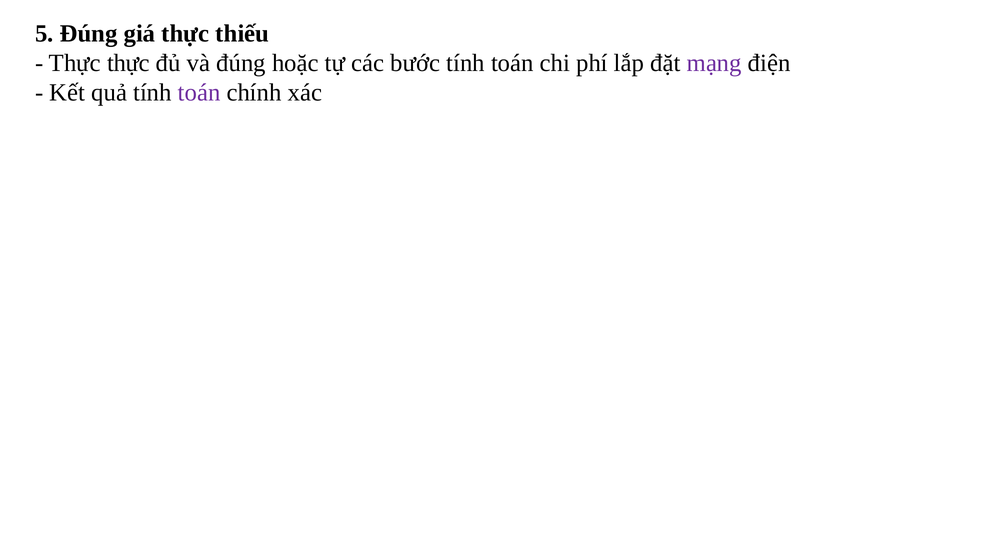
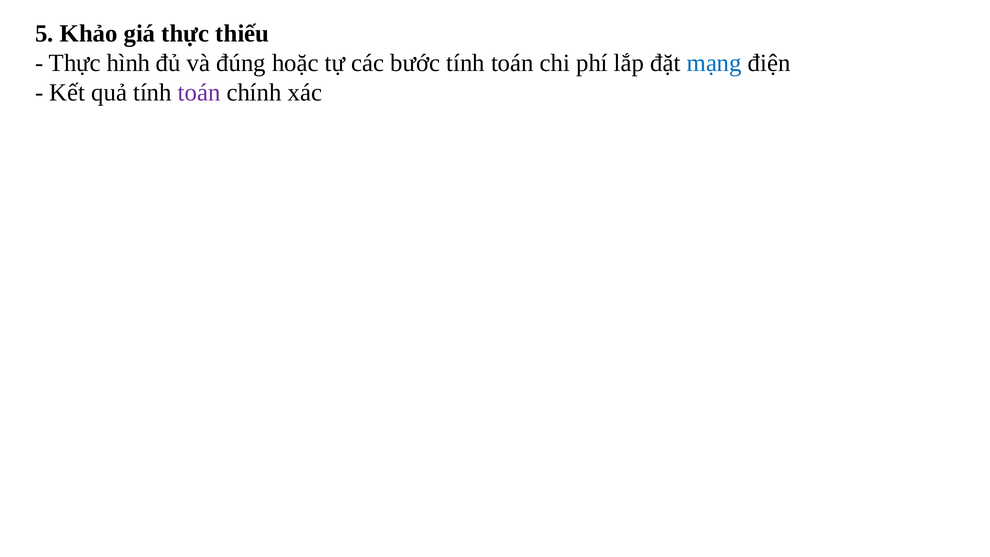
5 Đúng: Đúng -> Khảo
Thực thực: thực -> hình
mạng colour: purple -> blue
